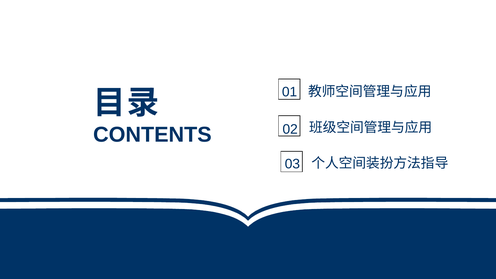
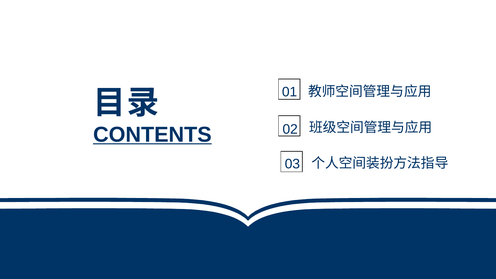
CONTENTS underline: none -> present
